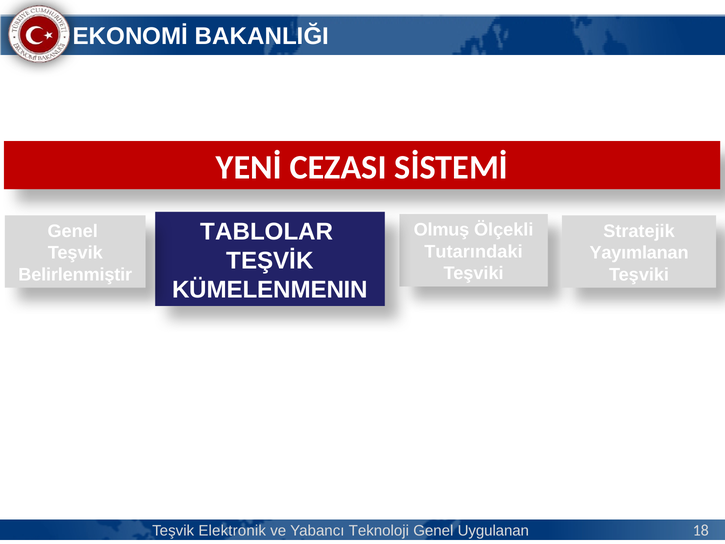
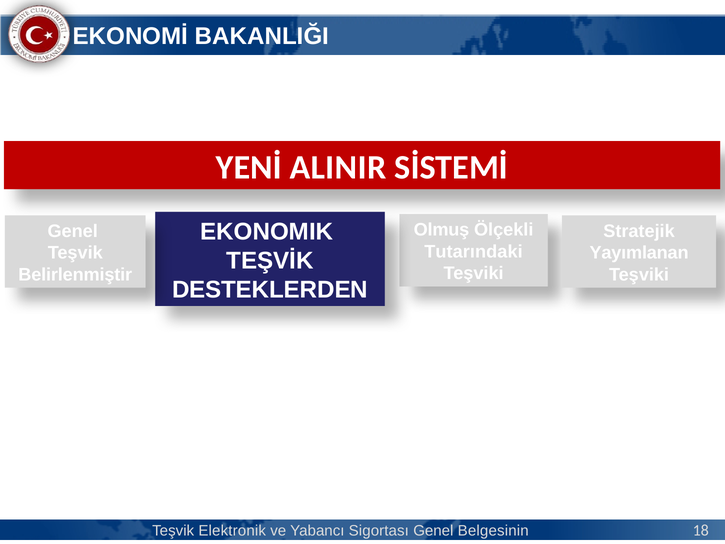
CEZASI: CEZASI -> ALINIR
TABLOLAR: TABLOLAR -> EKONOMIK
KÜMELENMENIN: KÜMELENMENIN -> DESTEKLERDEN
Teknoloji: Teknoloji -> Sigortası
Uygulanan: Uygulanan -> Belgesinin
